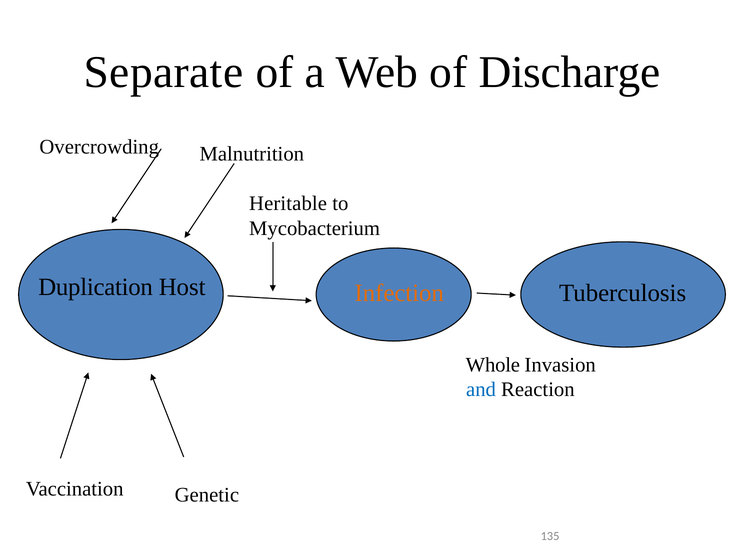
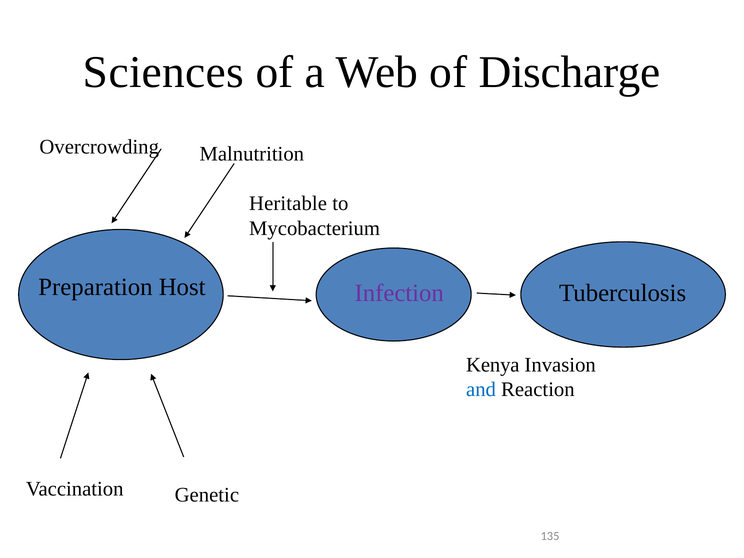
Separate: Separate -> Sciences
Duplication: Duplication -> Preparation
Infection colour: orange -> purple
Whole: Whole -> Kenya
